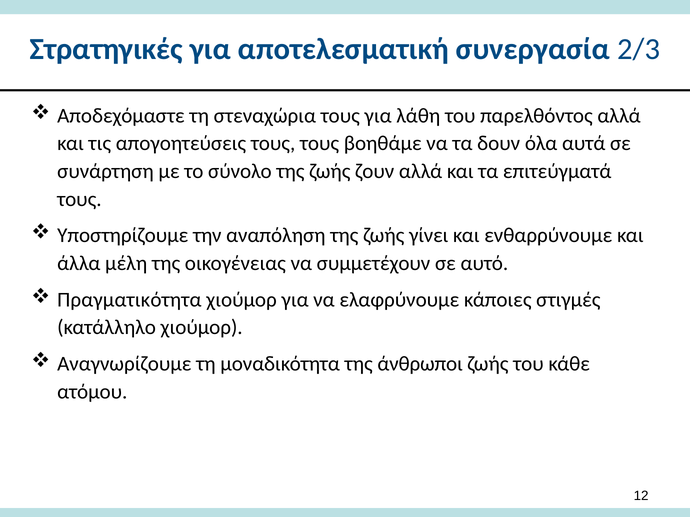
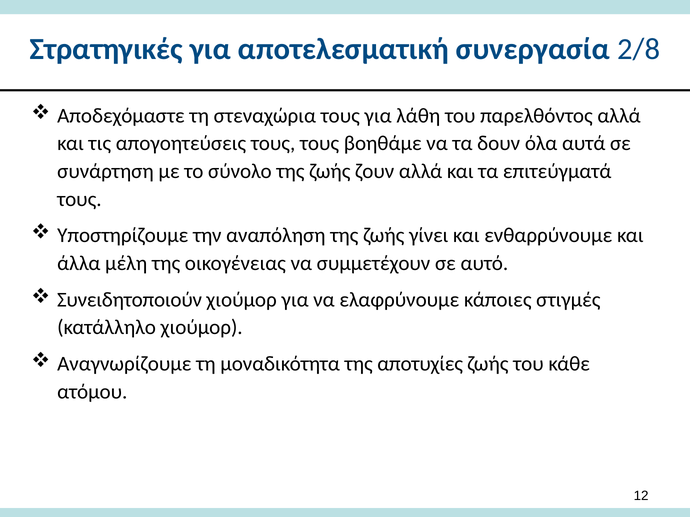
2/3: 2/3 -> 2/8
Πραγματικότητα: Πραγματικότητα -> Συνειδητοποιούν
άνθρωποι: άνθρωποι -> αποτυχίες
